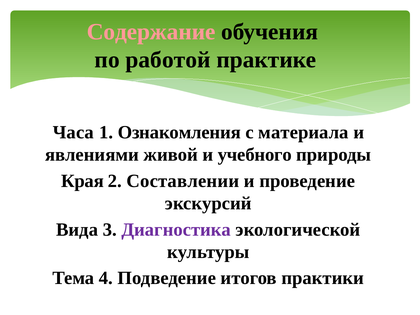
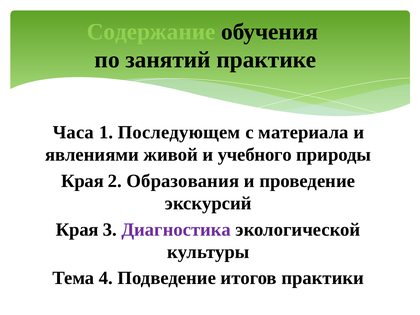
Содержание colour: pink -> light green
работой: работой -> занятий
Ознакомления: Ознакомления -> Последующем
Составлении: Составлении -> Образования
Вида at (77, 230): Вида -> Края
